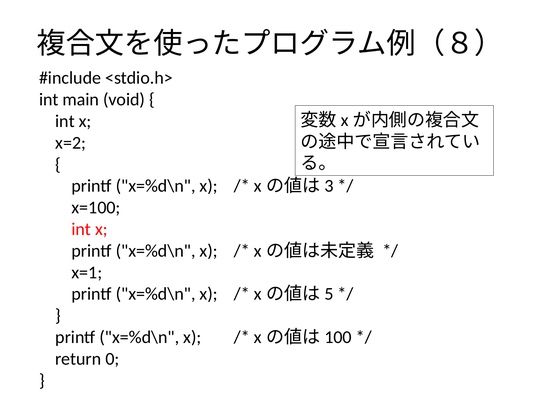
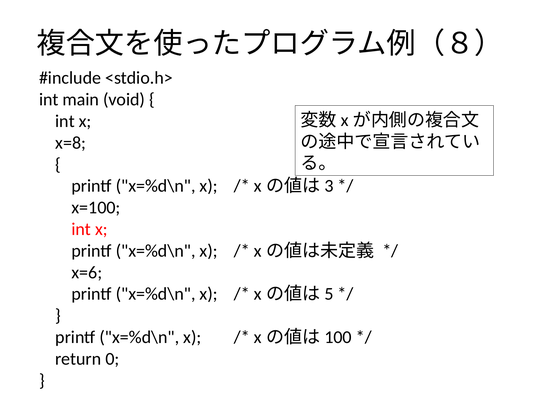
x=2: x=2 -> x=8
x=1: x=1 -> x=6
